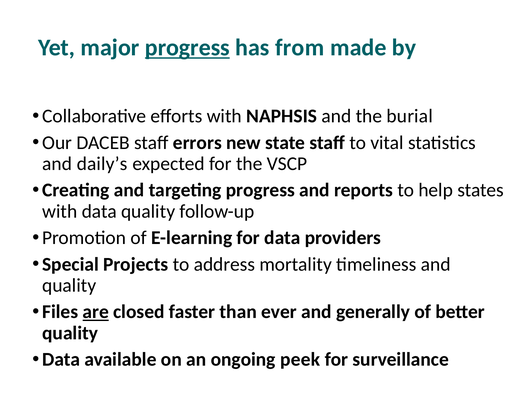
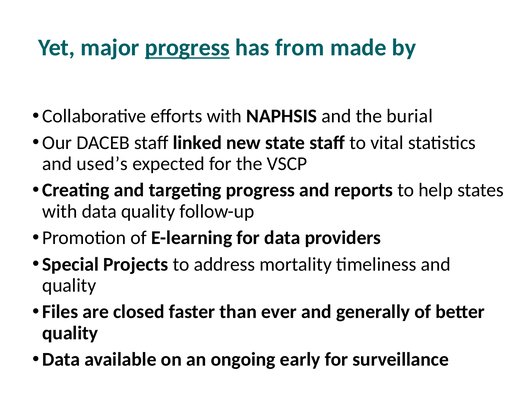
errors: errors -> linked
daily’s: daily’s -> used’s
are underline: present -> none
peek: peek -> early
